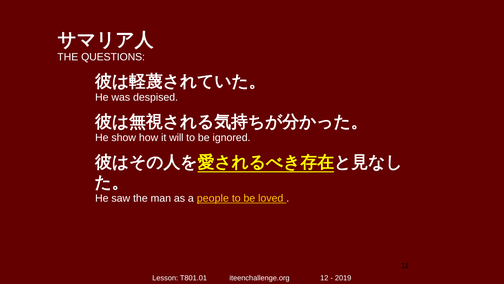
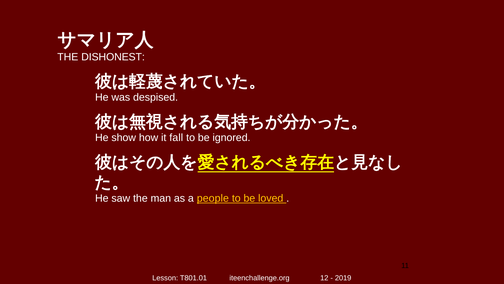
QUESTIONS: QUESTIONS -> DISHONEST
will: will -> fall
